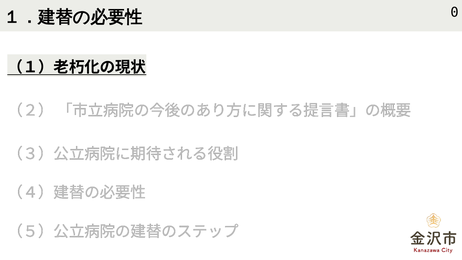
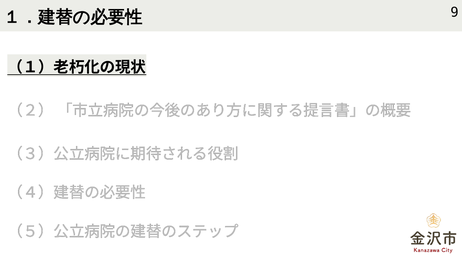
0: 0 -> 9
